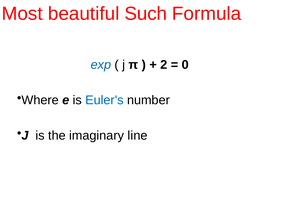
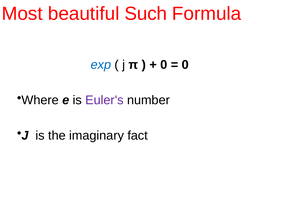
2 at (164, 65): 2 -> 0
Euler's colour: blue -> purple
line: line -> fact
